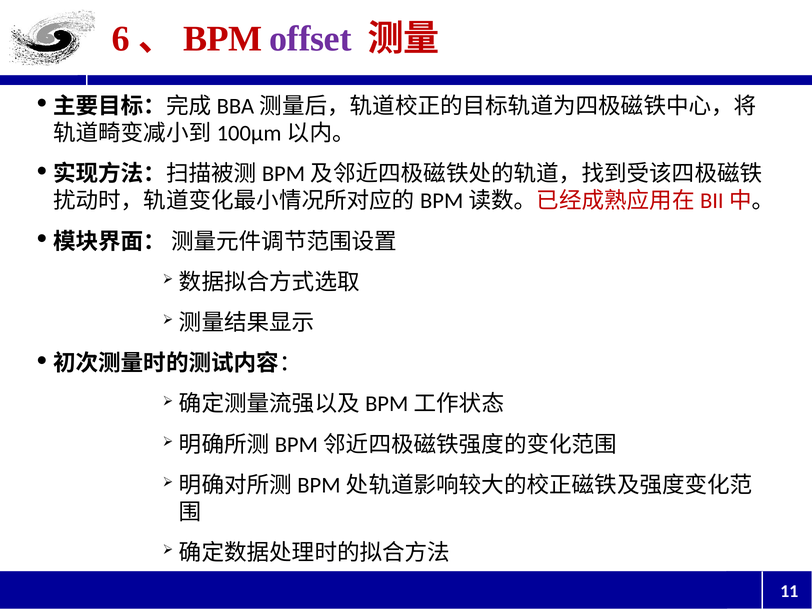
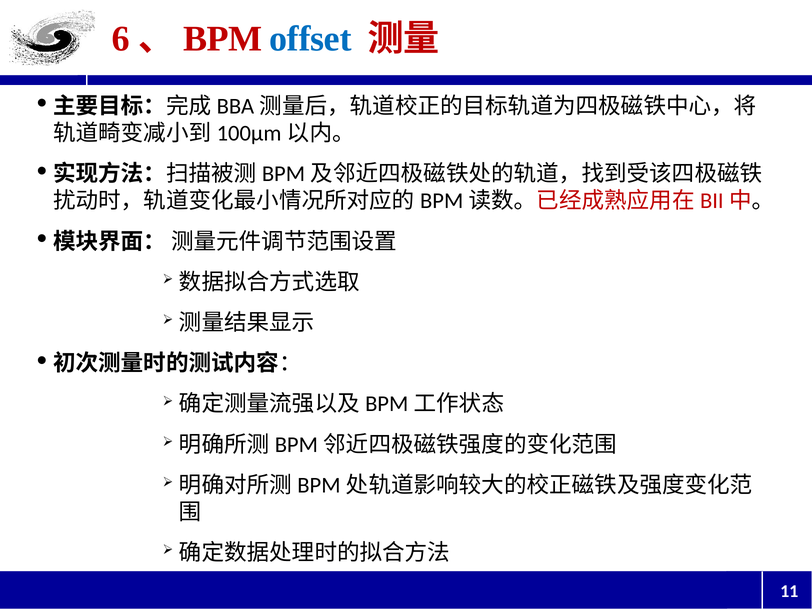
offset colour: purple -> blue
